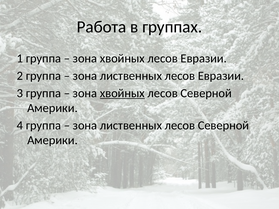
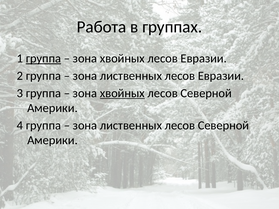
группа at (43, 59) underline: none -> present
